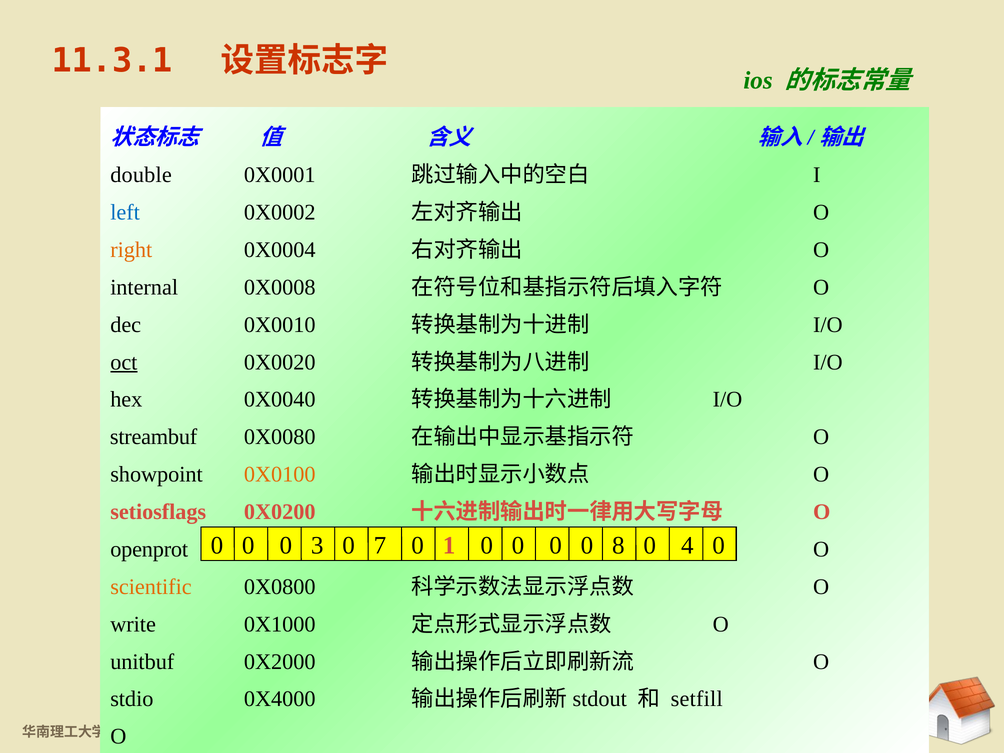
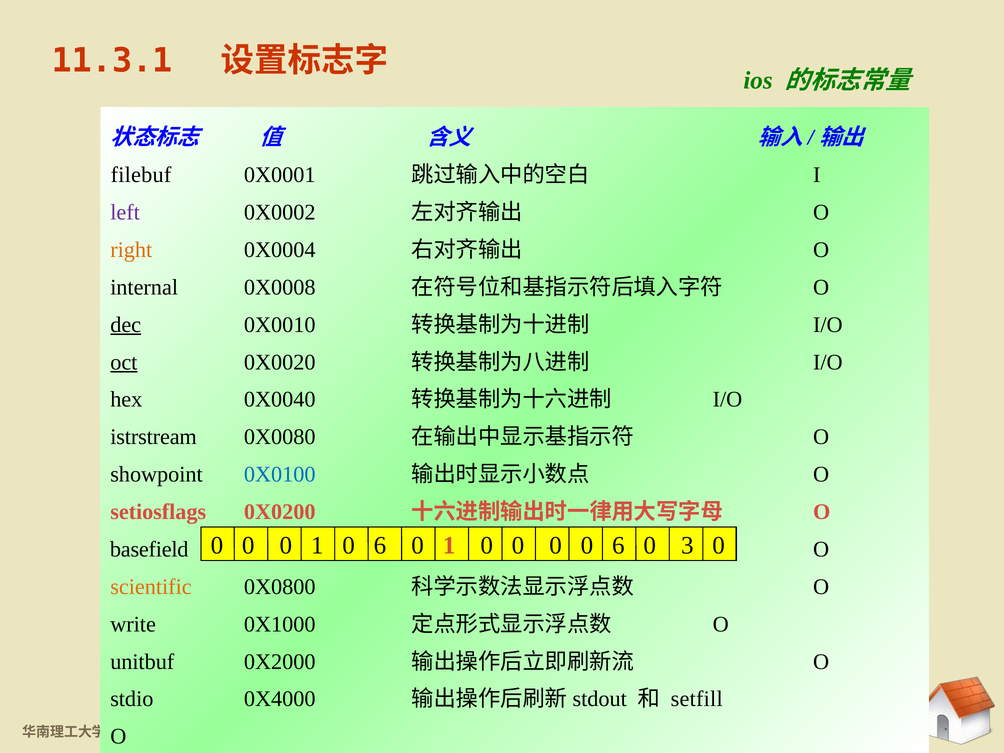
double: double -> filebuf
left colour: blue -> purple
dec underline: none -> present
streambuf: streambuf -> istrstream
0X0100 colour: orange -> blue
3 at (317, 546): 3 -> 1
7 at (380, 546): 7 -> 6
8 at (618, 546): 8 -> 6
4: 4 -> 3
openprot: openprot -> basefield
